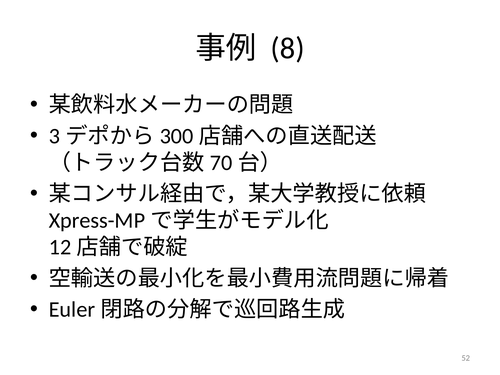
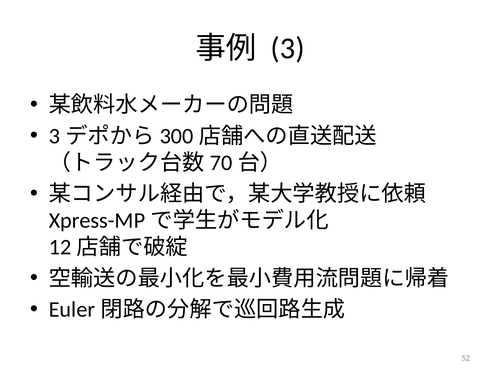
8: 8 -> 3
